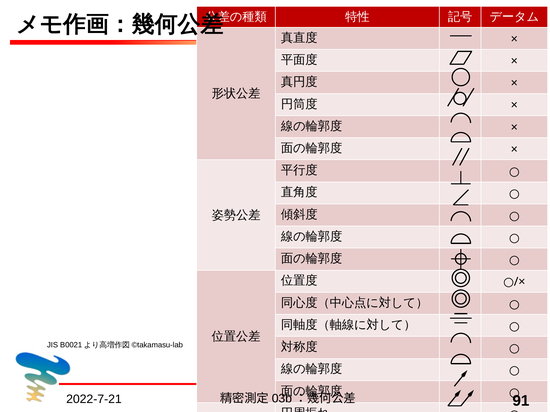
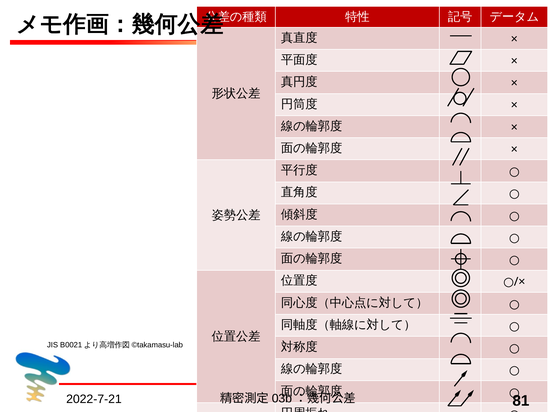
91: 91 -> 81
